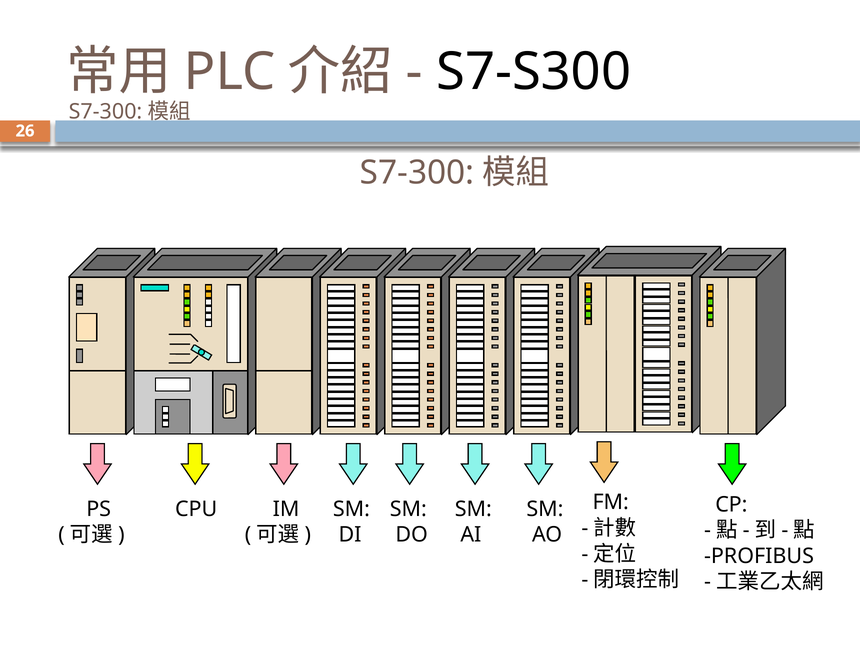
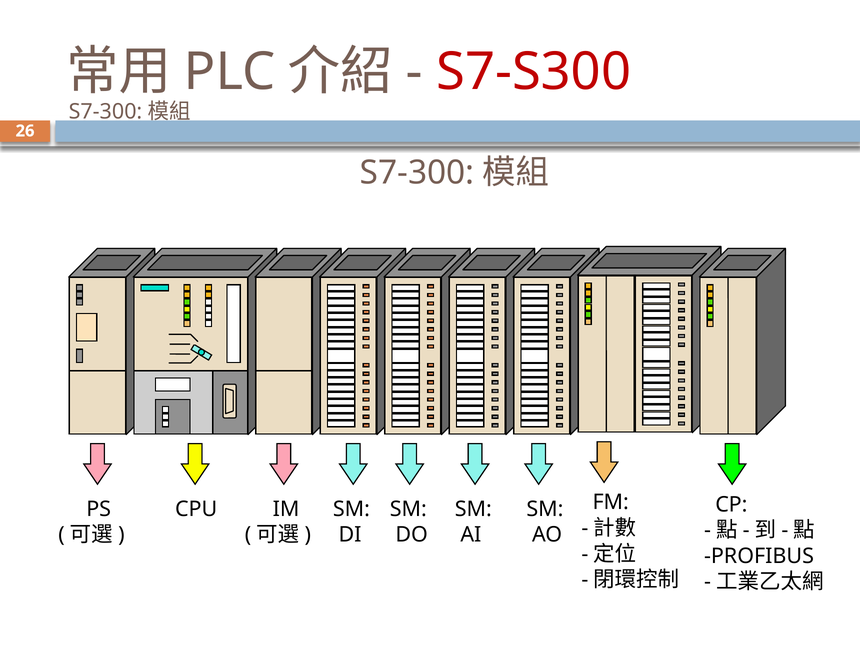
S7-S300 colour: black -> red
